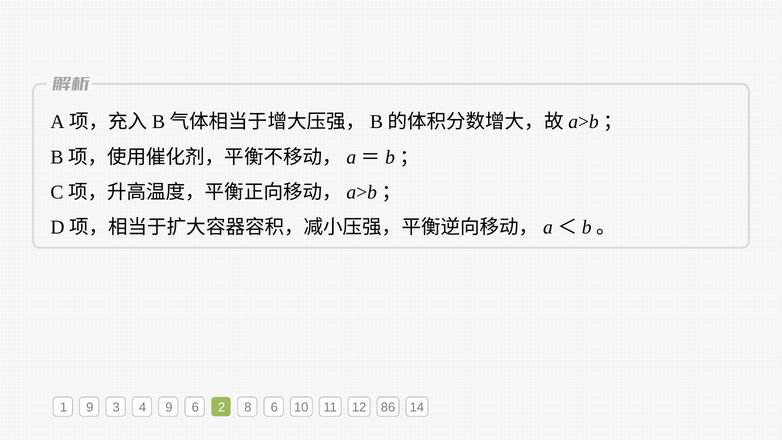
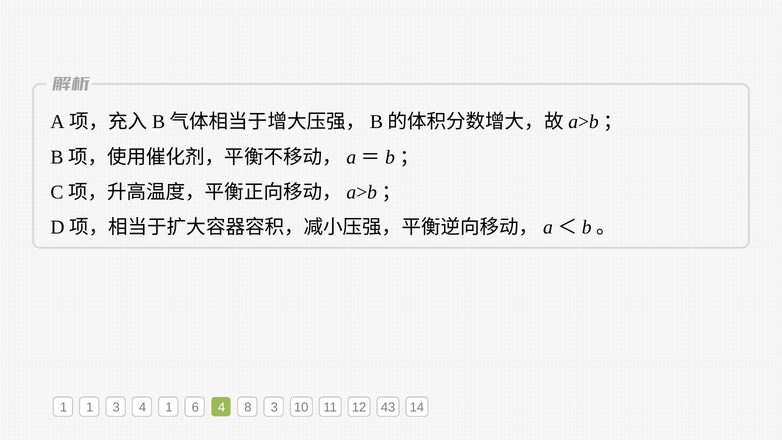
1 9: 9 -> 1
4 9: 9 -> 1
6 2: 2 -> 4
8 6: 6 -> 3
86: 86 -> 43
